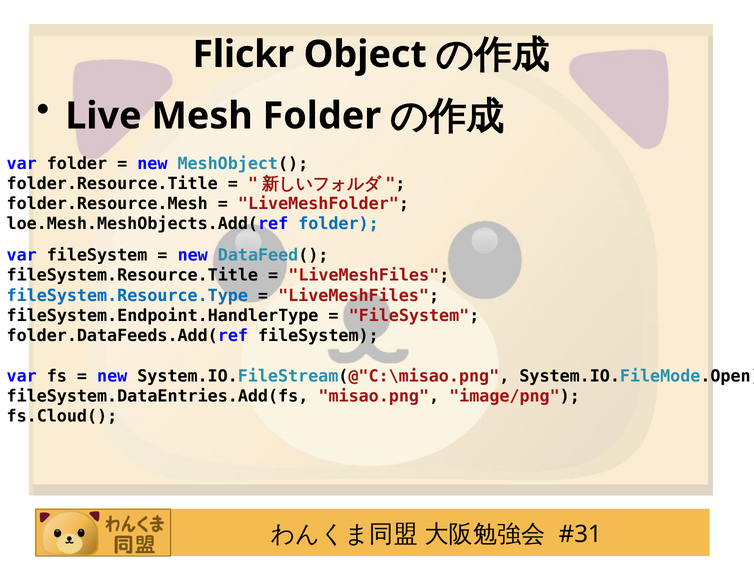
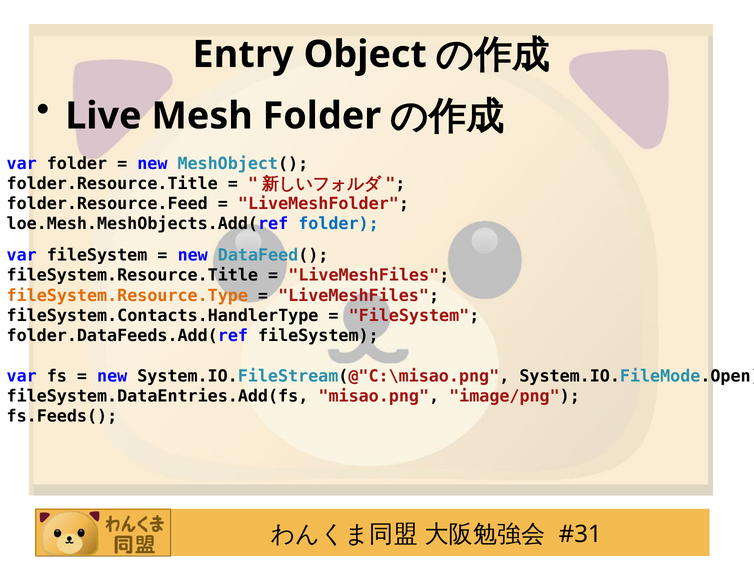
Flickr: Flickr -> Entry
folder.Resource.Mesh: folder.Resource.Mesh -> folder.Resource.Feed
fileSystem.Resource.Type colour: blue -> orange
fileSystem.Endpoint.HandlerType: fileSystem.Endpoint.HandlerType -> fileSystem.Contacts.HandlerType
fs.Cloud(: fs.Cloud( -> fs.Feeds(
